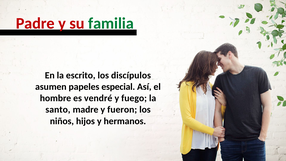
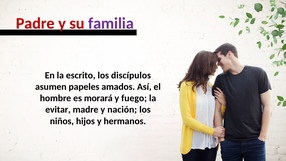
familia colour: green -> purple
especial: especial -> amados
vendré: vendré -> morará
santo: santo -> evitar
fueron: fueron -> nación
